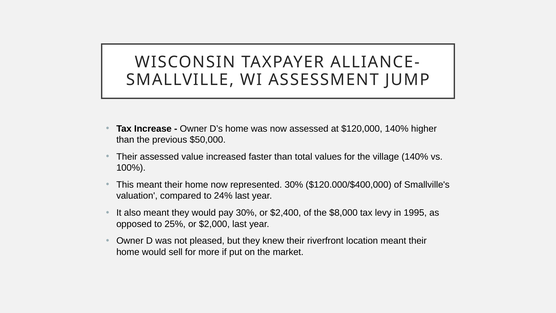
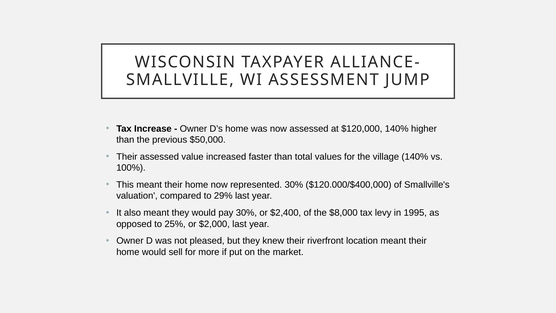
24%: 24% -> 29%
